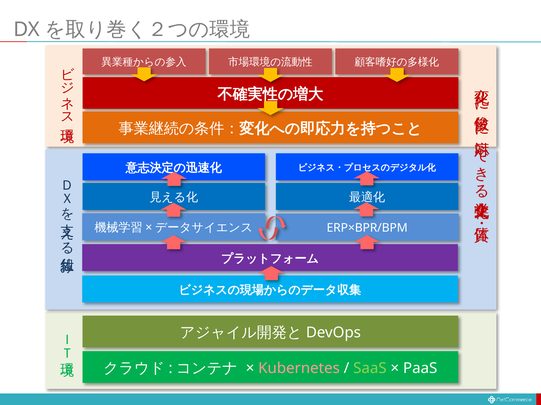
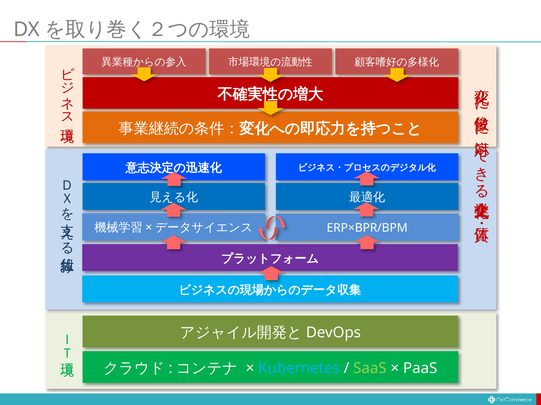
Kubernetes colour: pink -> light blue
